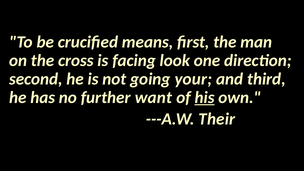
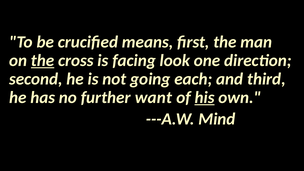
the at (43, 60) underline: none -> present
your: your -> each
Their: Their -> Mind
